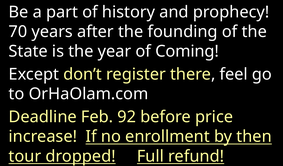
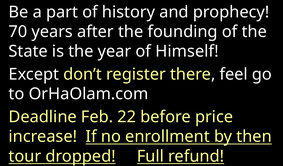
Coming: Coming -> Himself
92: 92 -> 22
